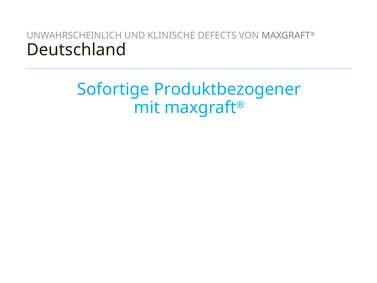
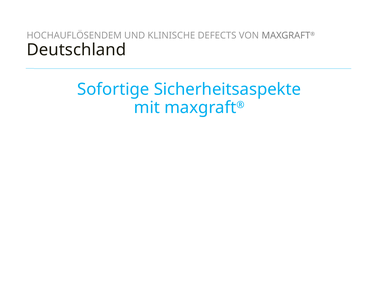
UNWAHRSCHEINLICH: UNWAHRSCHEINLICH -> HOCHAUFLÖSENDEM
Produktbezogener: Produktbezogener -> Sicherheitsaspekte
